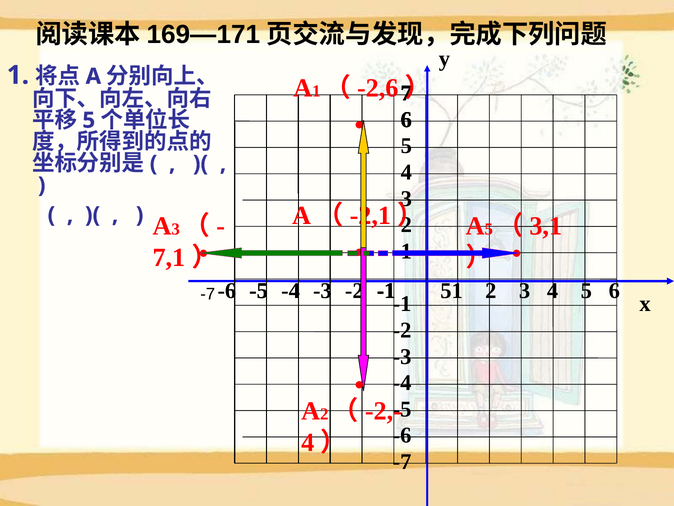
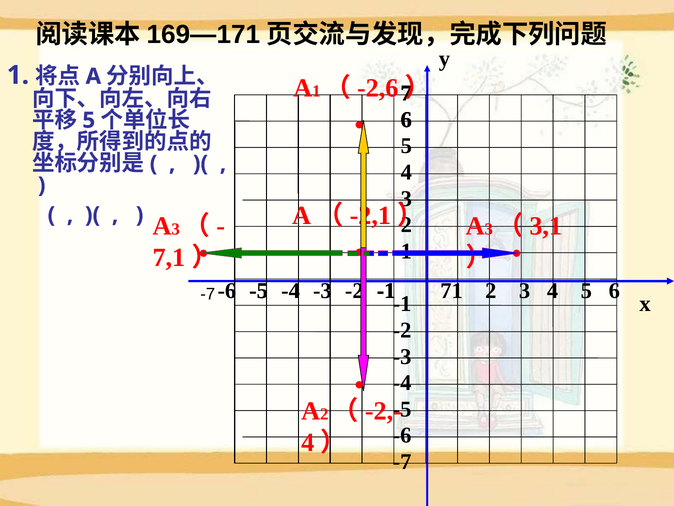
5 at (489, 229): 5 -> 3
5 at (446, 291): 5 -> 7
